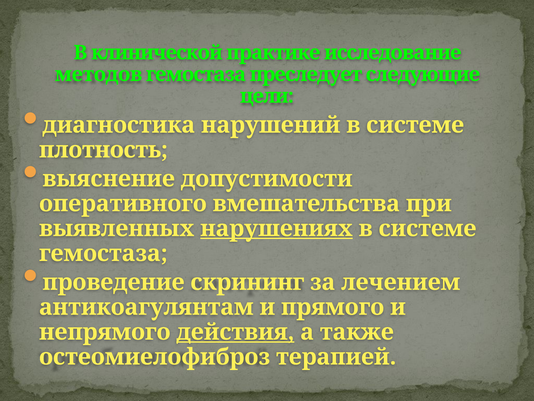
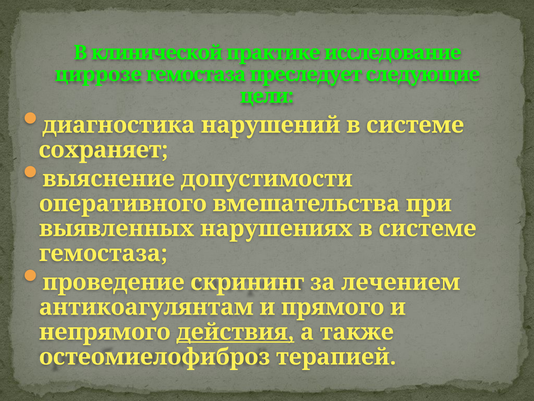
методов: методов -> циррозе
плотность: плотность -> сохраняет
нарушениях underline: present -> none
